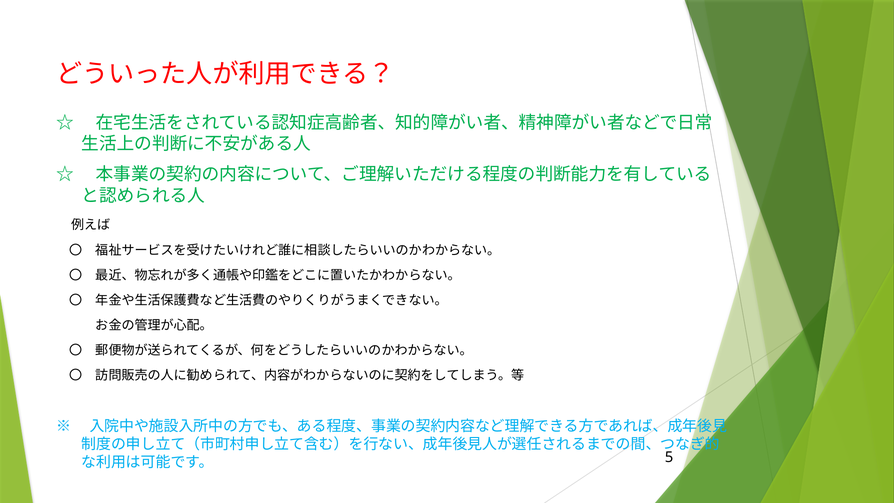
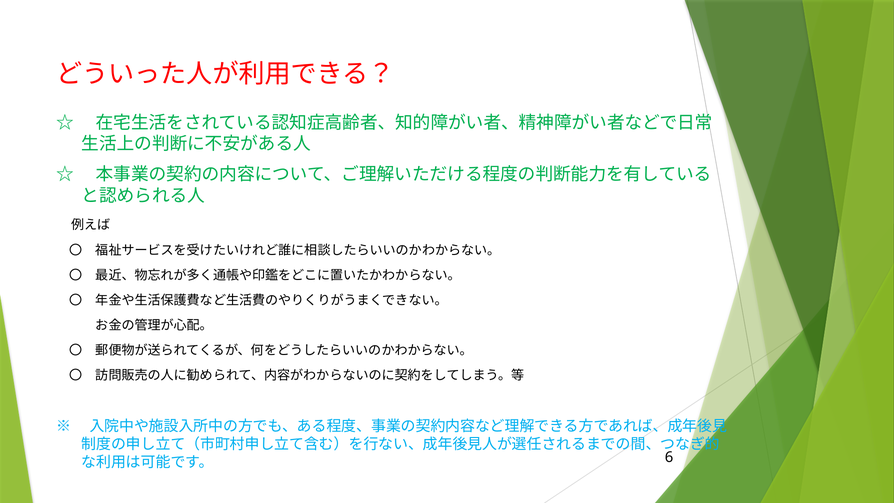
5: 5 -> 6
